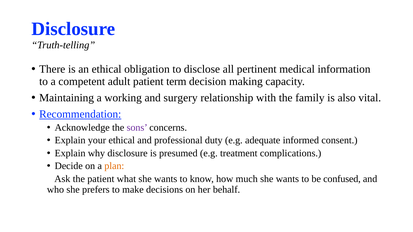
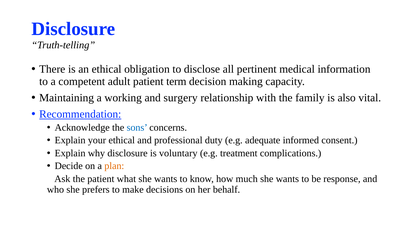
sons colour: purple -> blue
presumed: presumed -> voluntary
confused: confused -> response
